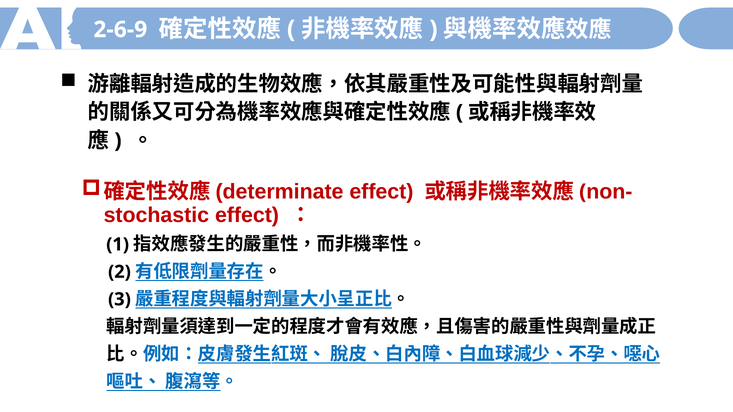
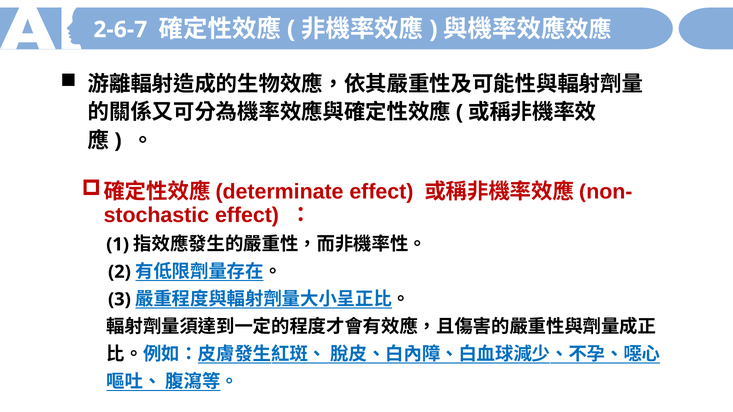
2-6-9: 2-6-9 -> 2-6-7
